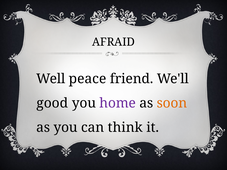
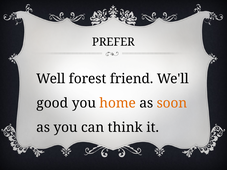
AFRAID: AFRAID -> PREFER
peace: peace -> forest
home colour: purple -> orange
